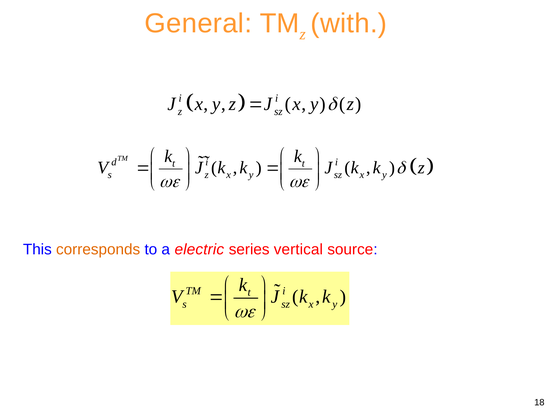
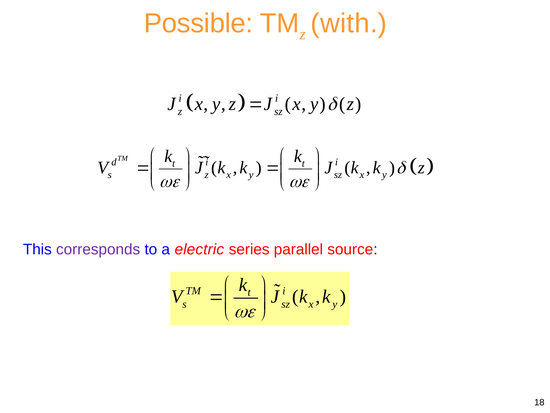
General: General -> Possible
corresponds colour: orange -> purple
vertical: vertical -> parallel
